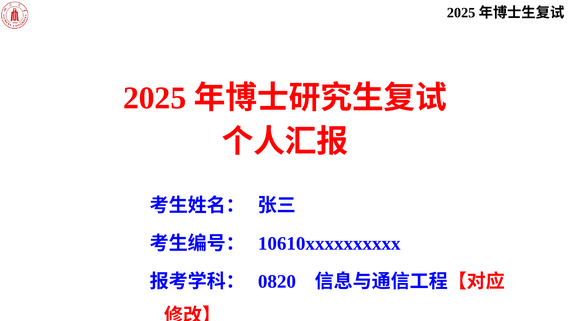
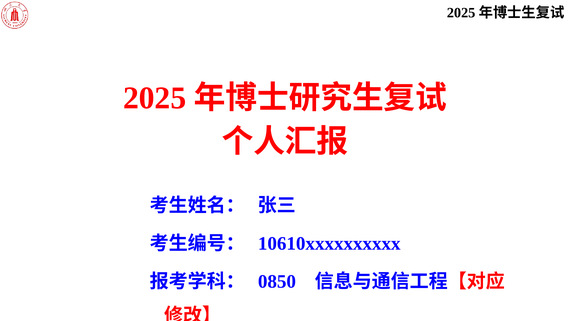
0820: 0820 -> 0850
